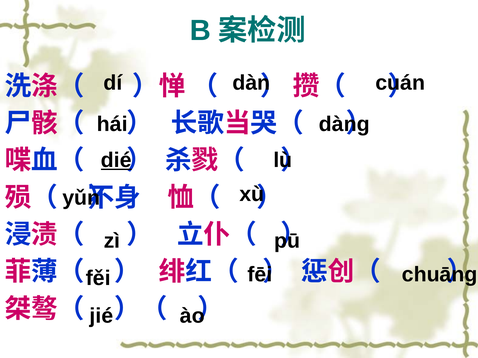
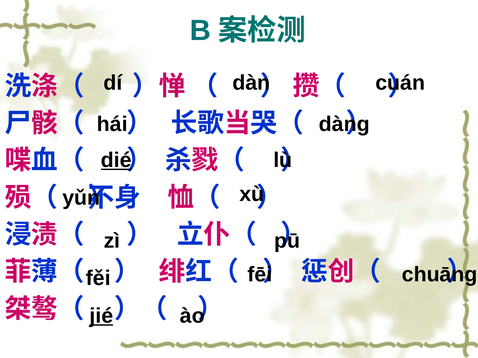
jié underline: none -> present
